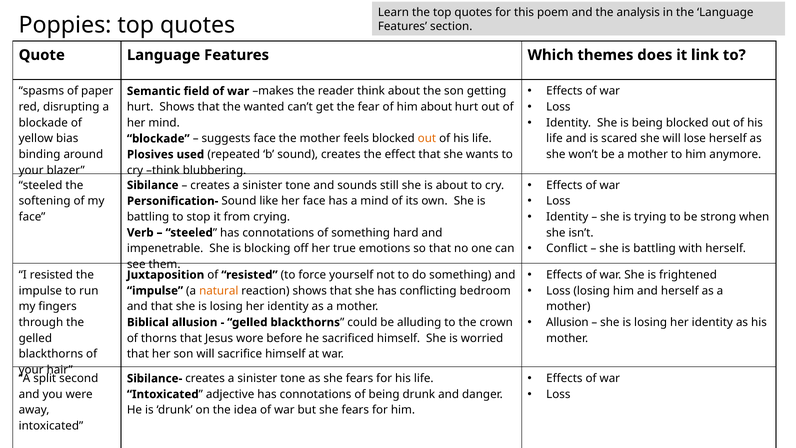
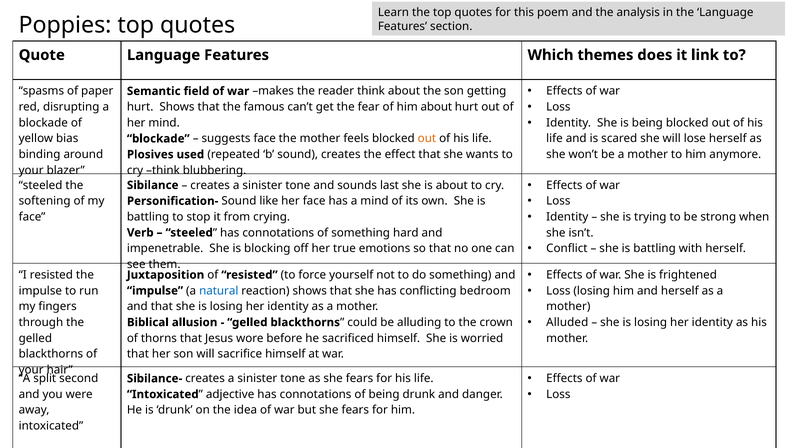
wanted: wanted -> famous
still: still -> last
natural colour: orange -> blue
Allusion at (567, 322): Allusion -> Alluded
